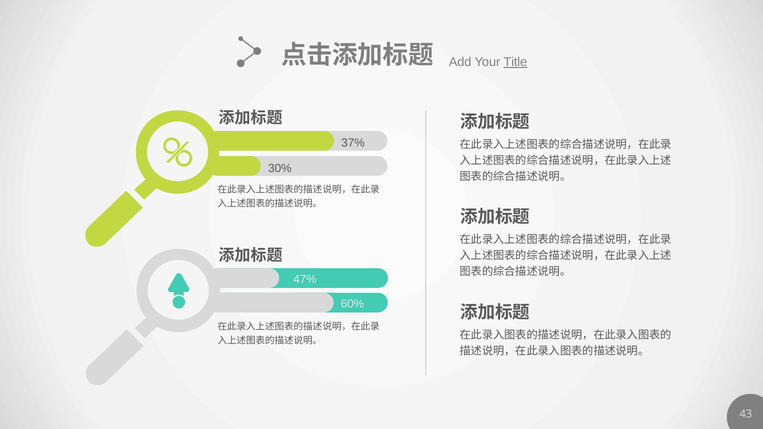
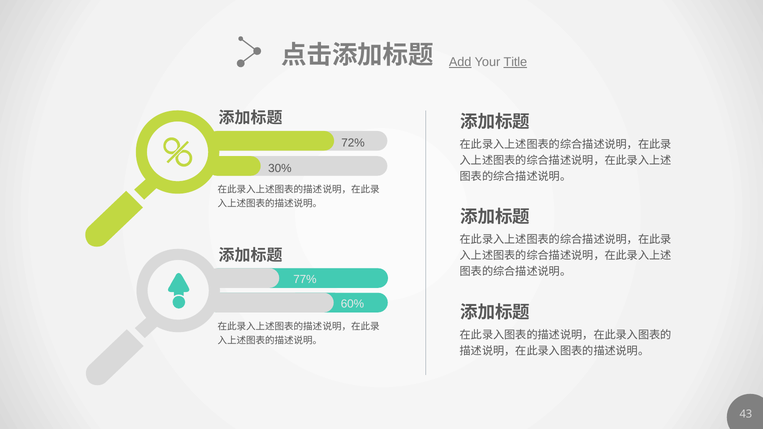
Add underline: none -> present
37%: 37% -> 72%
47%: 47% -> 77%
